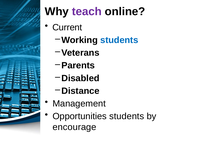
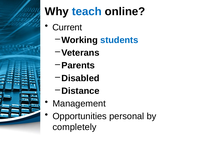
teach colour: purple -> blue
Opportunities students: students -> personal
encourage: encourage -> completely
